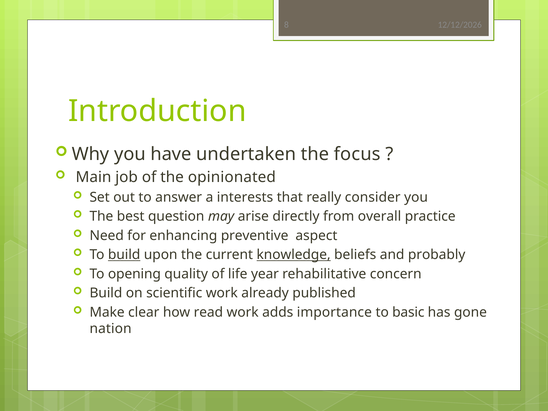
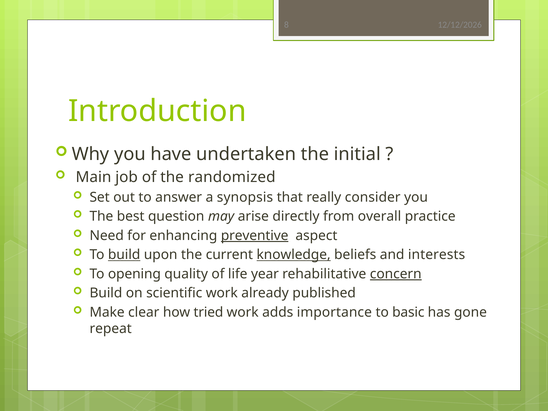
focus: focus -> initial
opinionated: opinionated -> randomized
interests: interests -> synopsis
preventive underline: none -> present
probably: probably -> interests
concern underline: none -> present
read: read -> tried
nation: nation -> repeat
